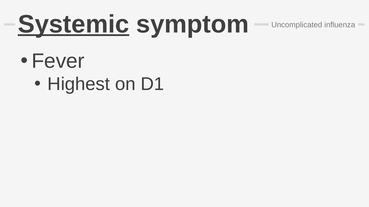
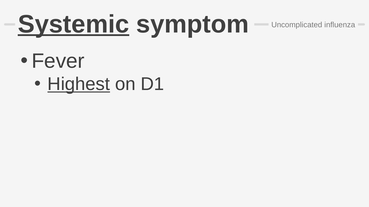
Highest underline: none -> present
